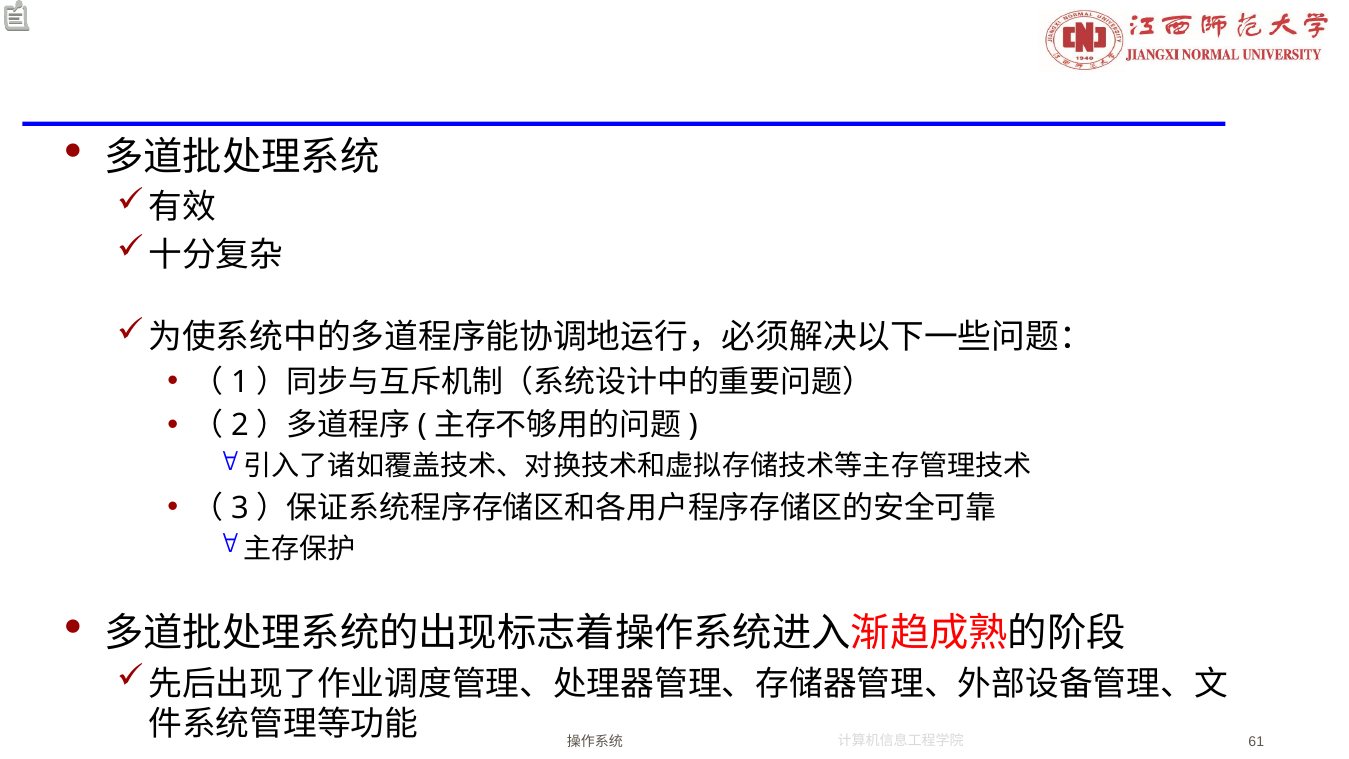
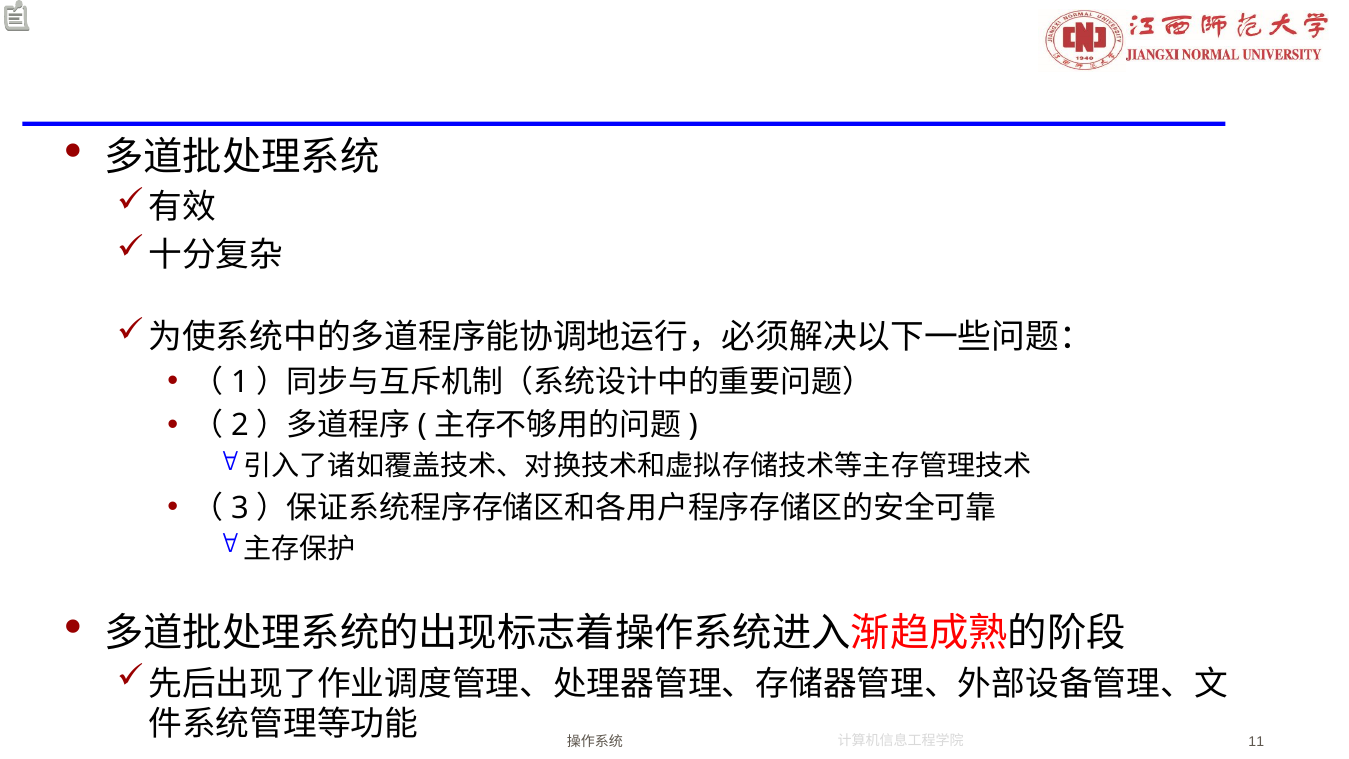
61: 61 -> 11
